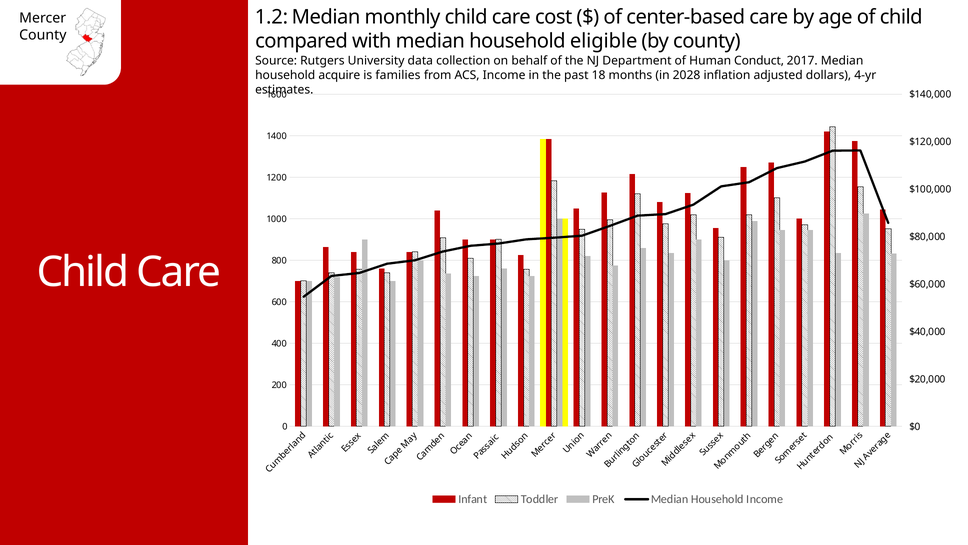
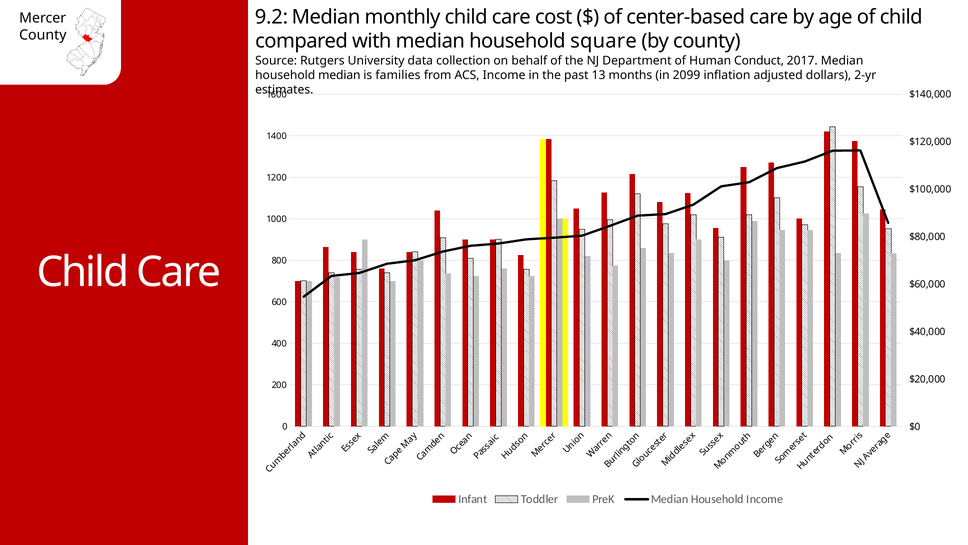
1.2: 1.2 -> 9.2
eligible: eligible -> square
household acquire: acquire -> median
18: 18 -> 13
2028: 2028 -> 2099
4-yr: 4-yr -> 2-yr
